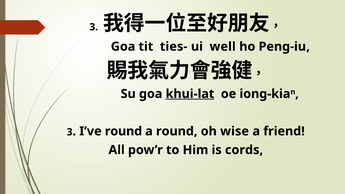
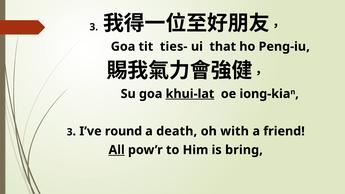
well: well -> that
a round: round -> death
wise: wise -> with
All underline: none -> present
cords: cords -> bring
